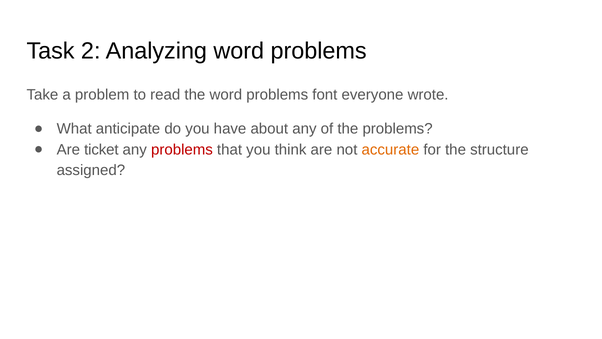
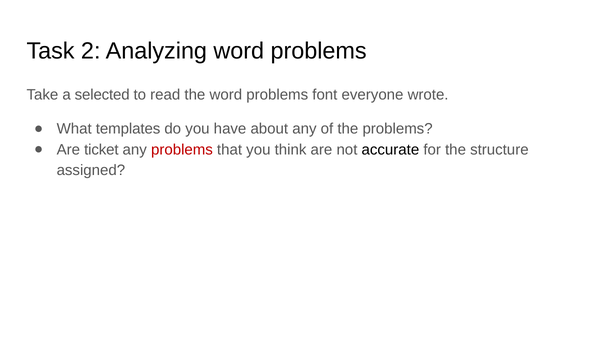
problem: problem -> selected
anticipate: anticipate -> templates
accurate colour: orange -> black
